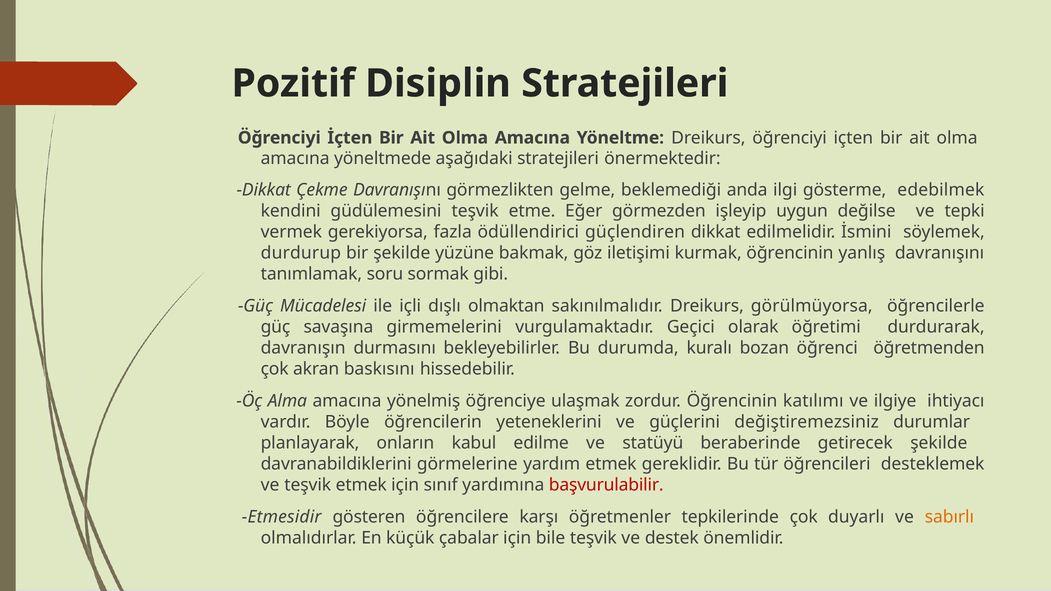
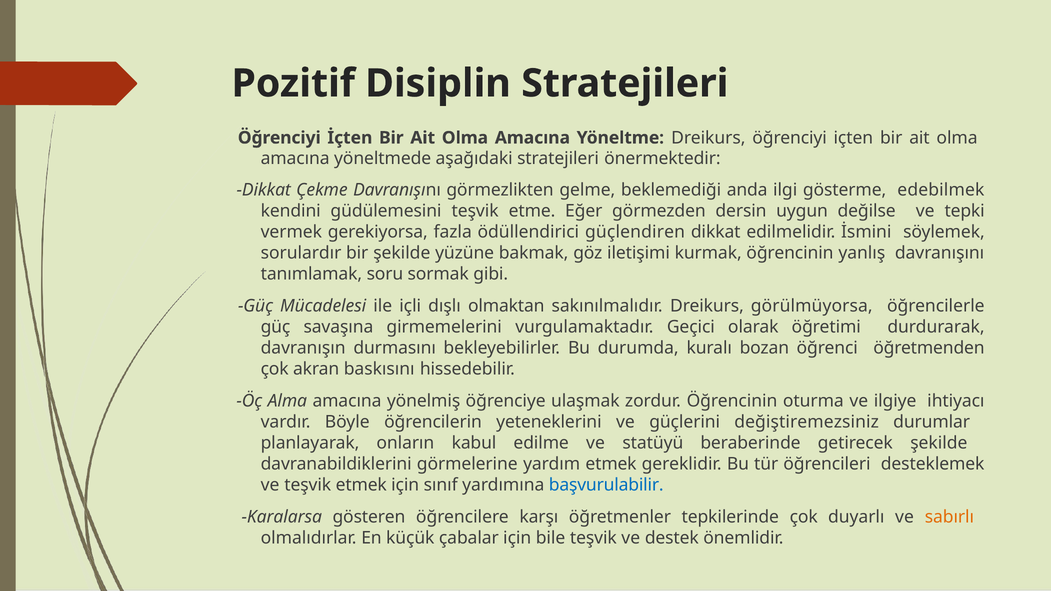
işleyip: işleyip -> dersin
durdurup: durdurup -> sorulardır
katılımı: katılımı -> oturma
başvurulabilir colour: red -> blue
Etmesidir: Etmesidir -> Karalarsa
